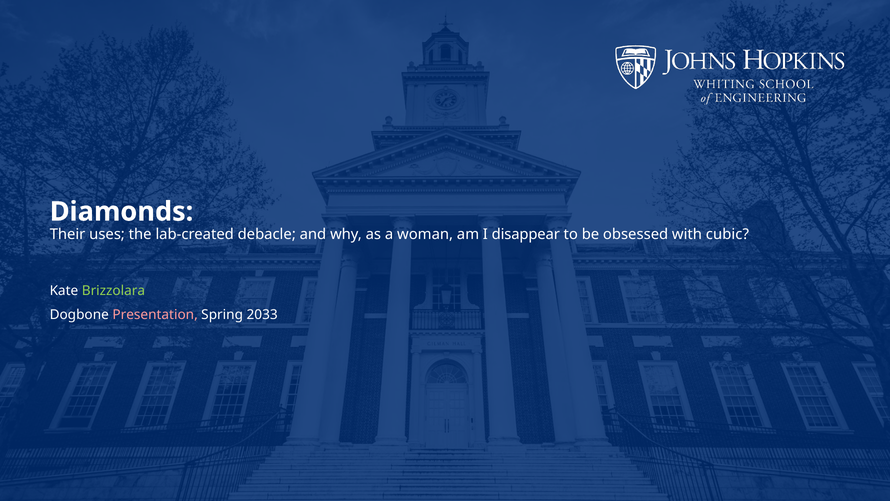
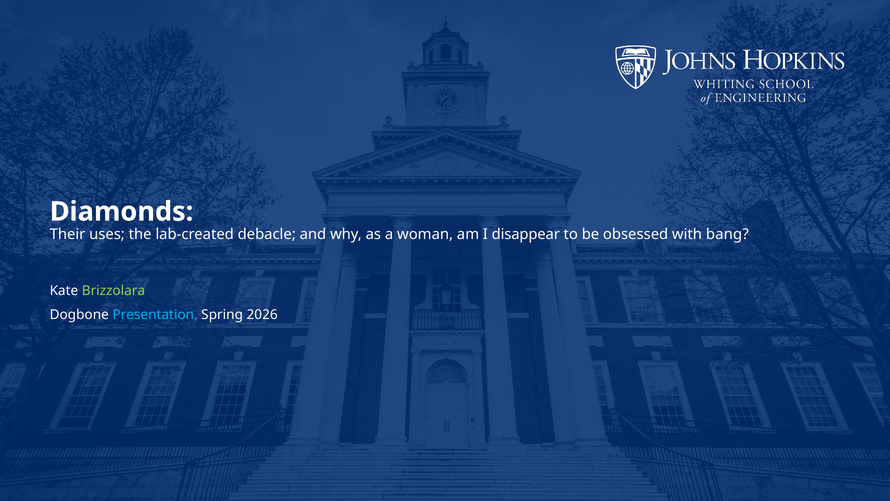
cubic: cubic -> bang
Presentation colour: pink -> light blue
2033: 2033 -> 2026
